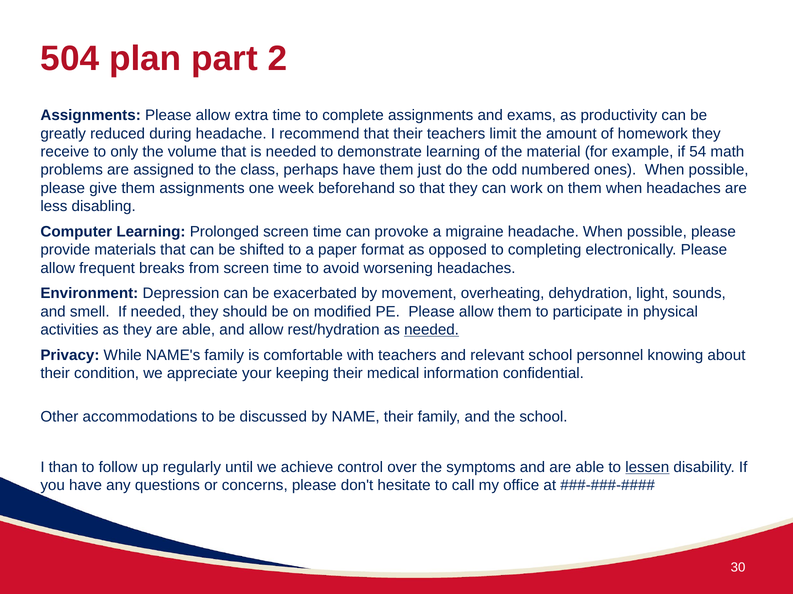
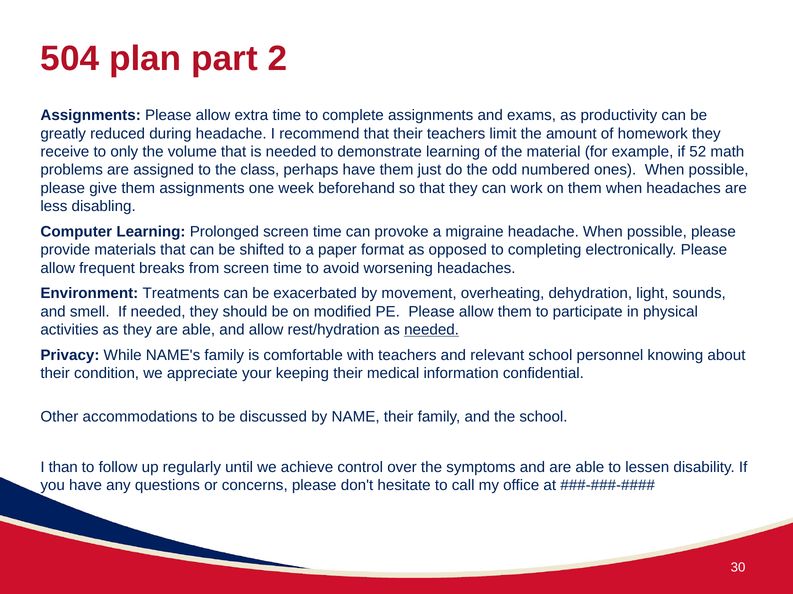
54: 54 -> 52
Depression: Depression -> Treatments
lessen underline: present -> none
